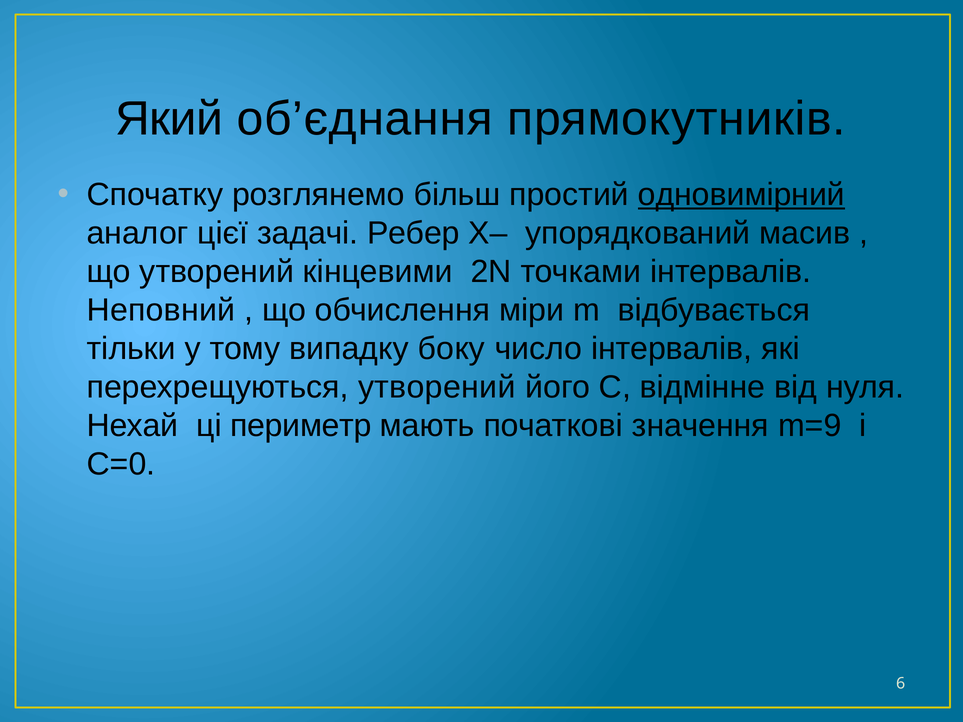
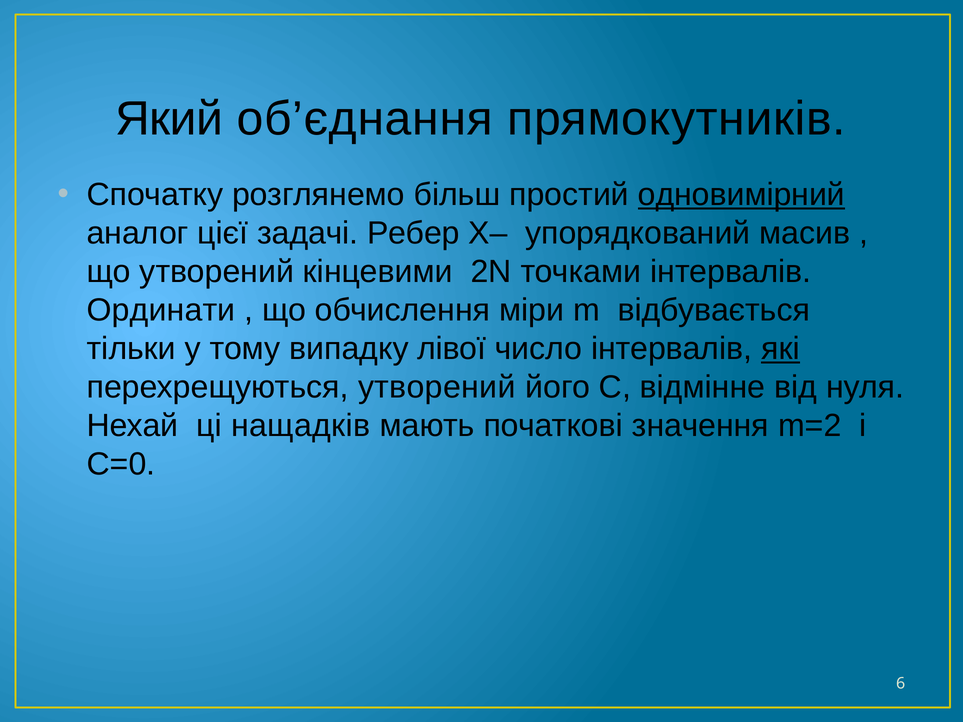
Неповний: Неповний -> Ординати
боку: боку -> лівої
які underline: none -> present
периметр: периметр -> нащадків
m=9: m=9 -> m=2
